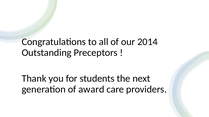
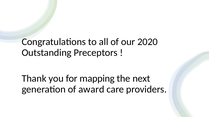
2014: 2014 -> 2020
students: students -> mapping
